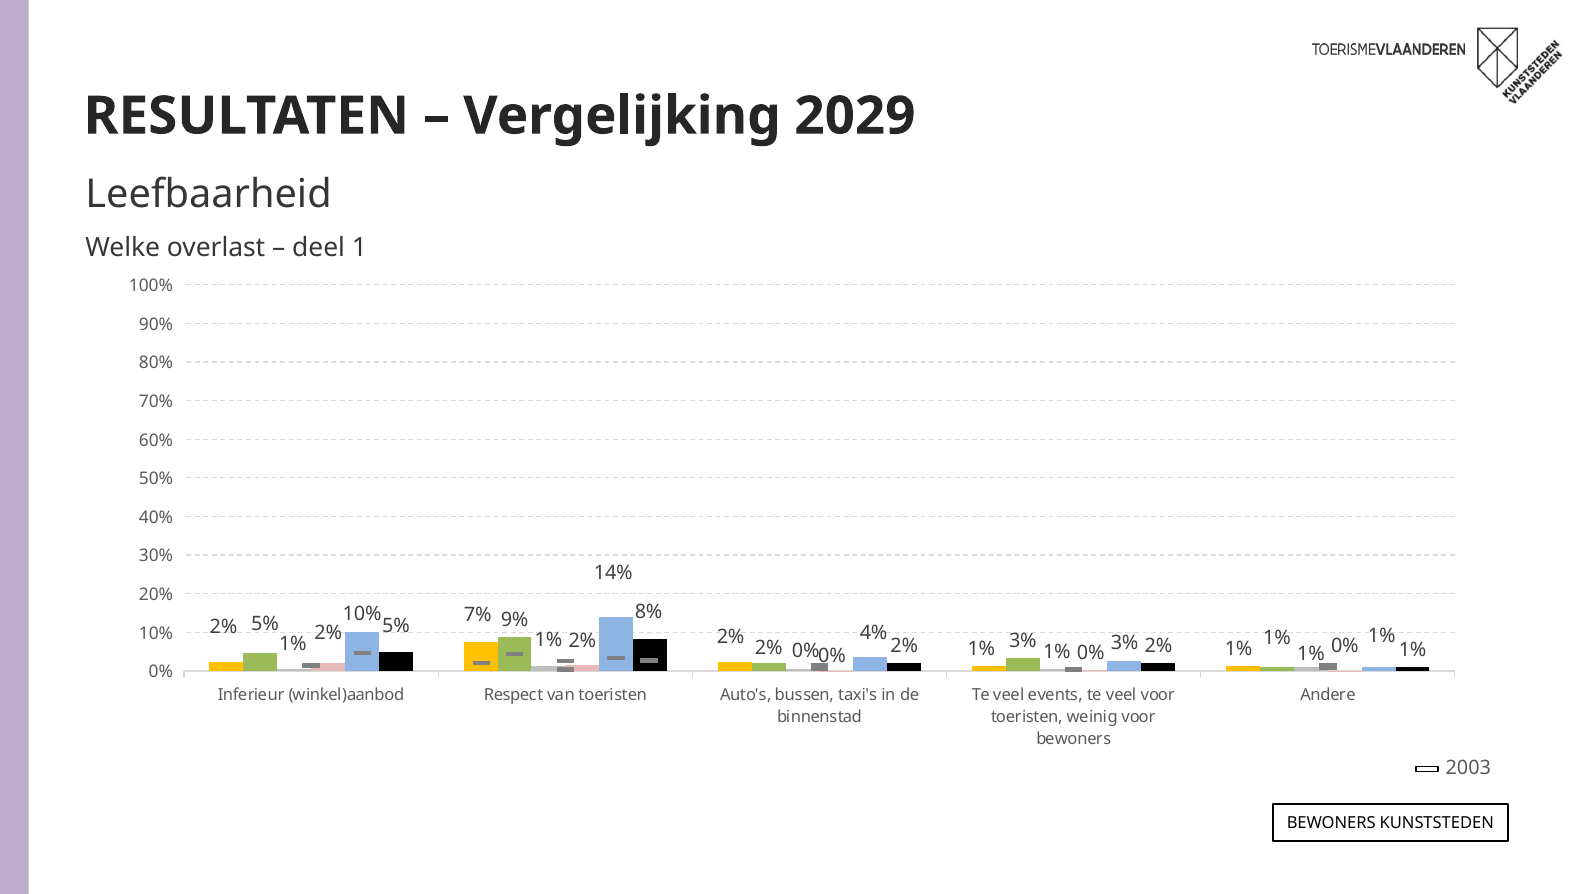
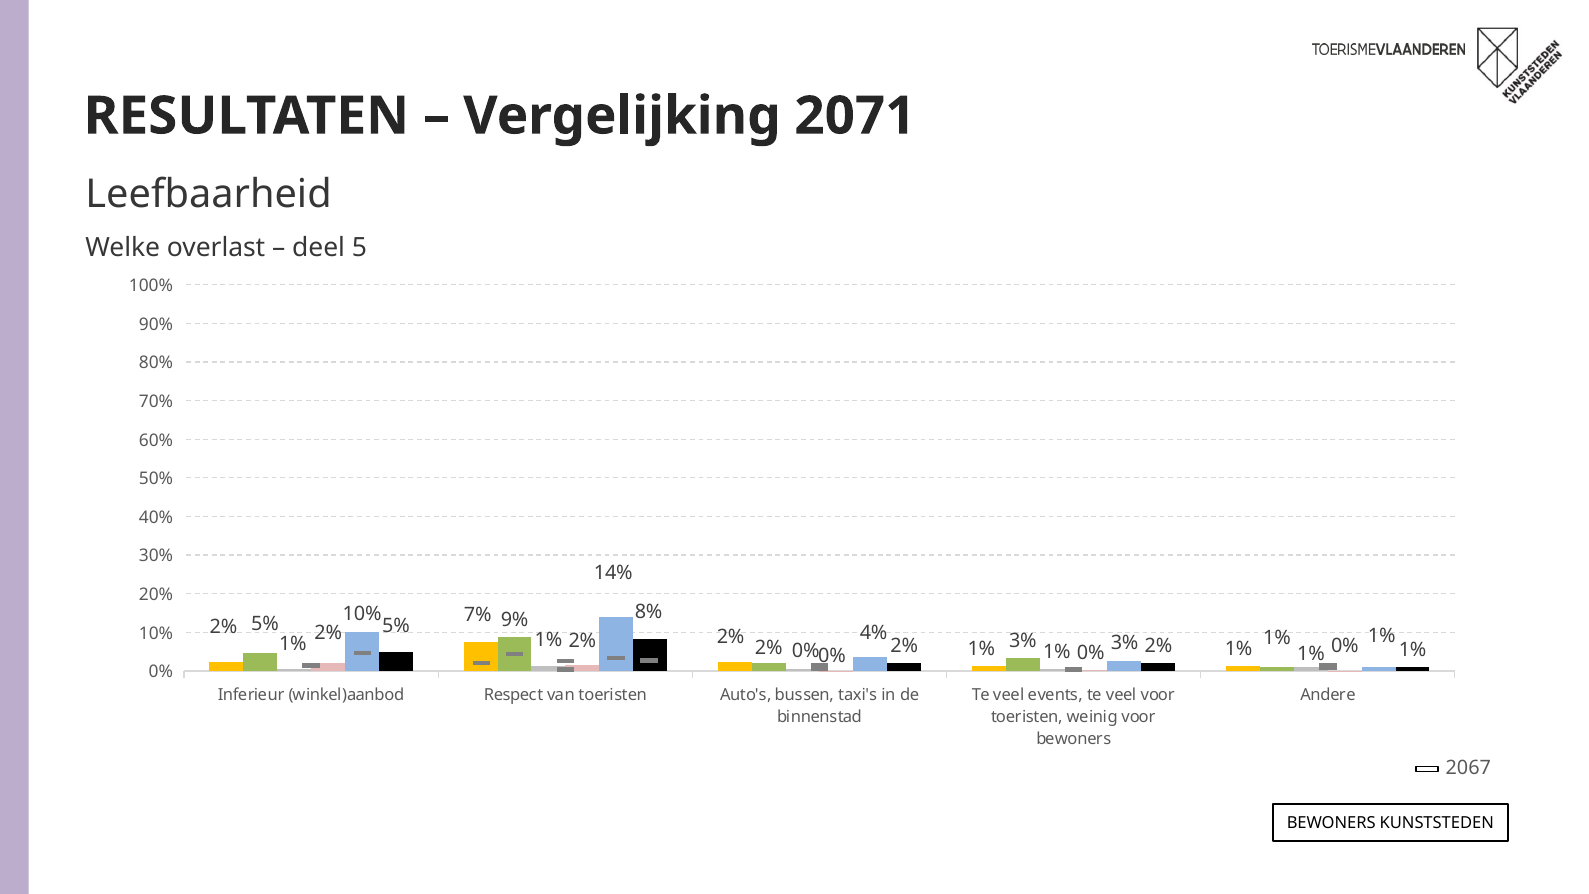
2029: 2029 -> 2071
1: 1 -> 5
2003: 2003 -> 2067
